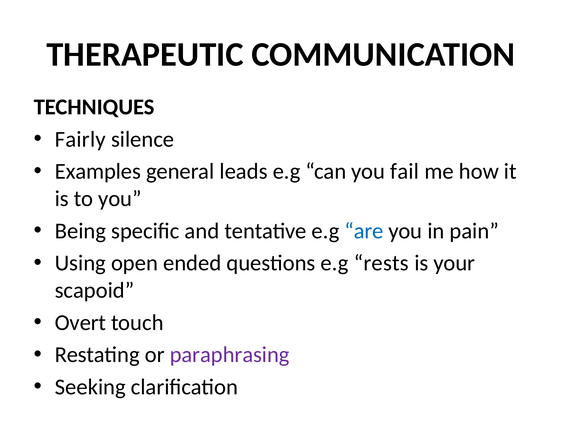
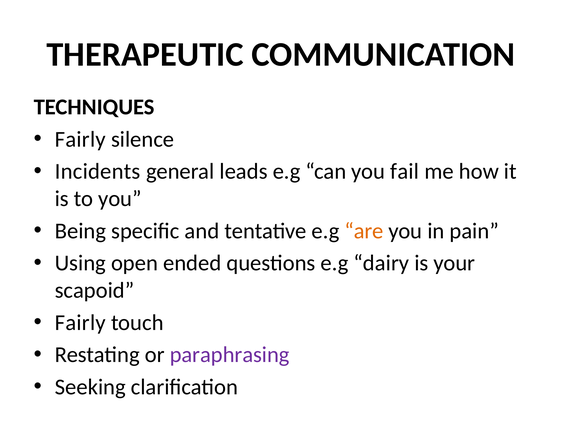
Examples: Examples -> Incidents
are colour: blue -> orange
rests: rests -> dairy
Overt at (80, 322): Overt -> Fairly
